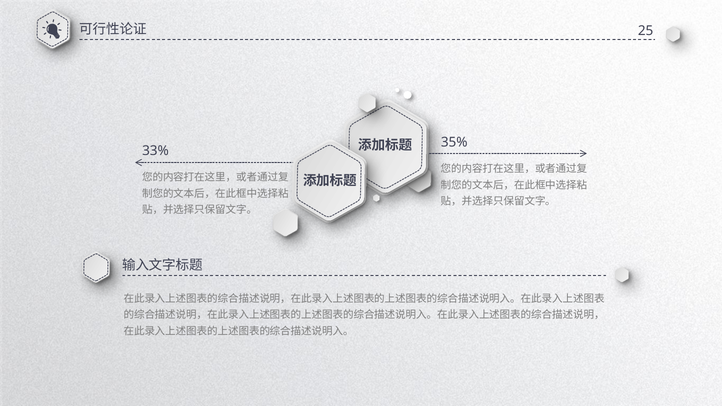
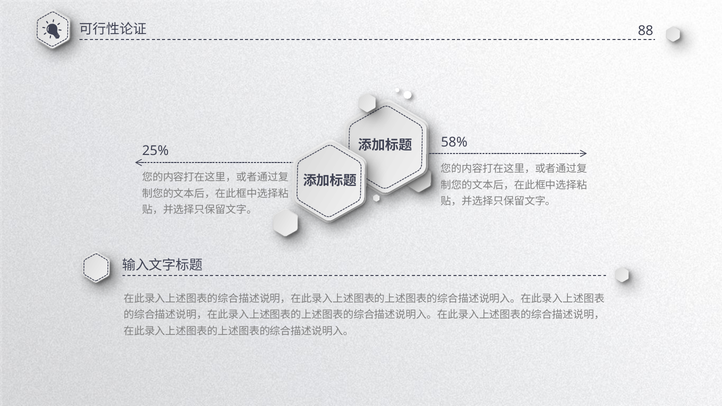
25: 25 -> 88
35%: 35% -> 58%
33%: 33% -> 25%
